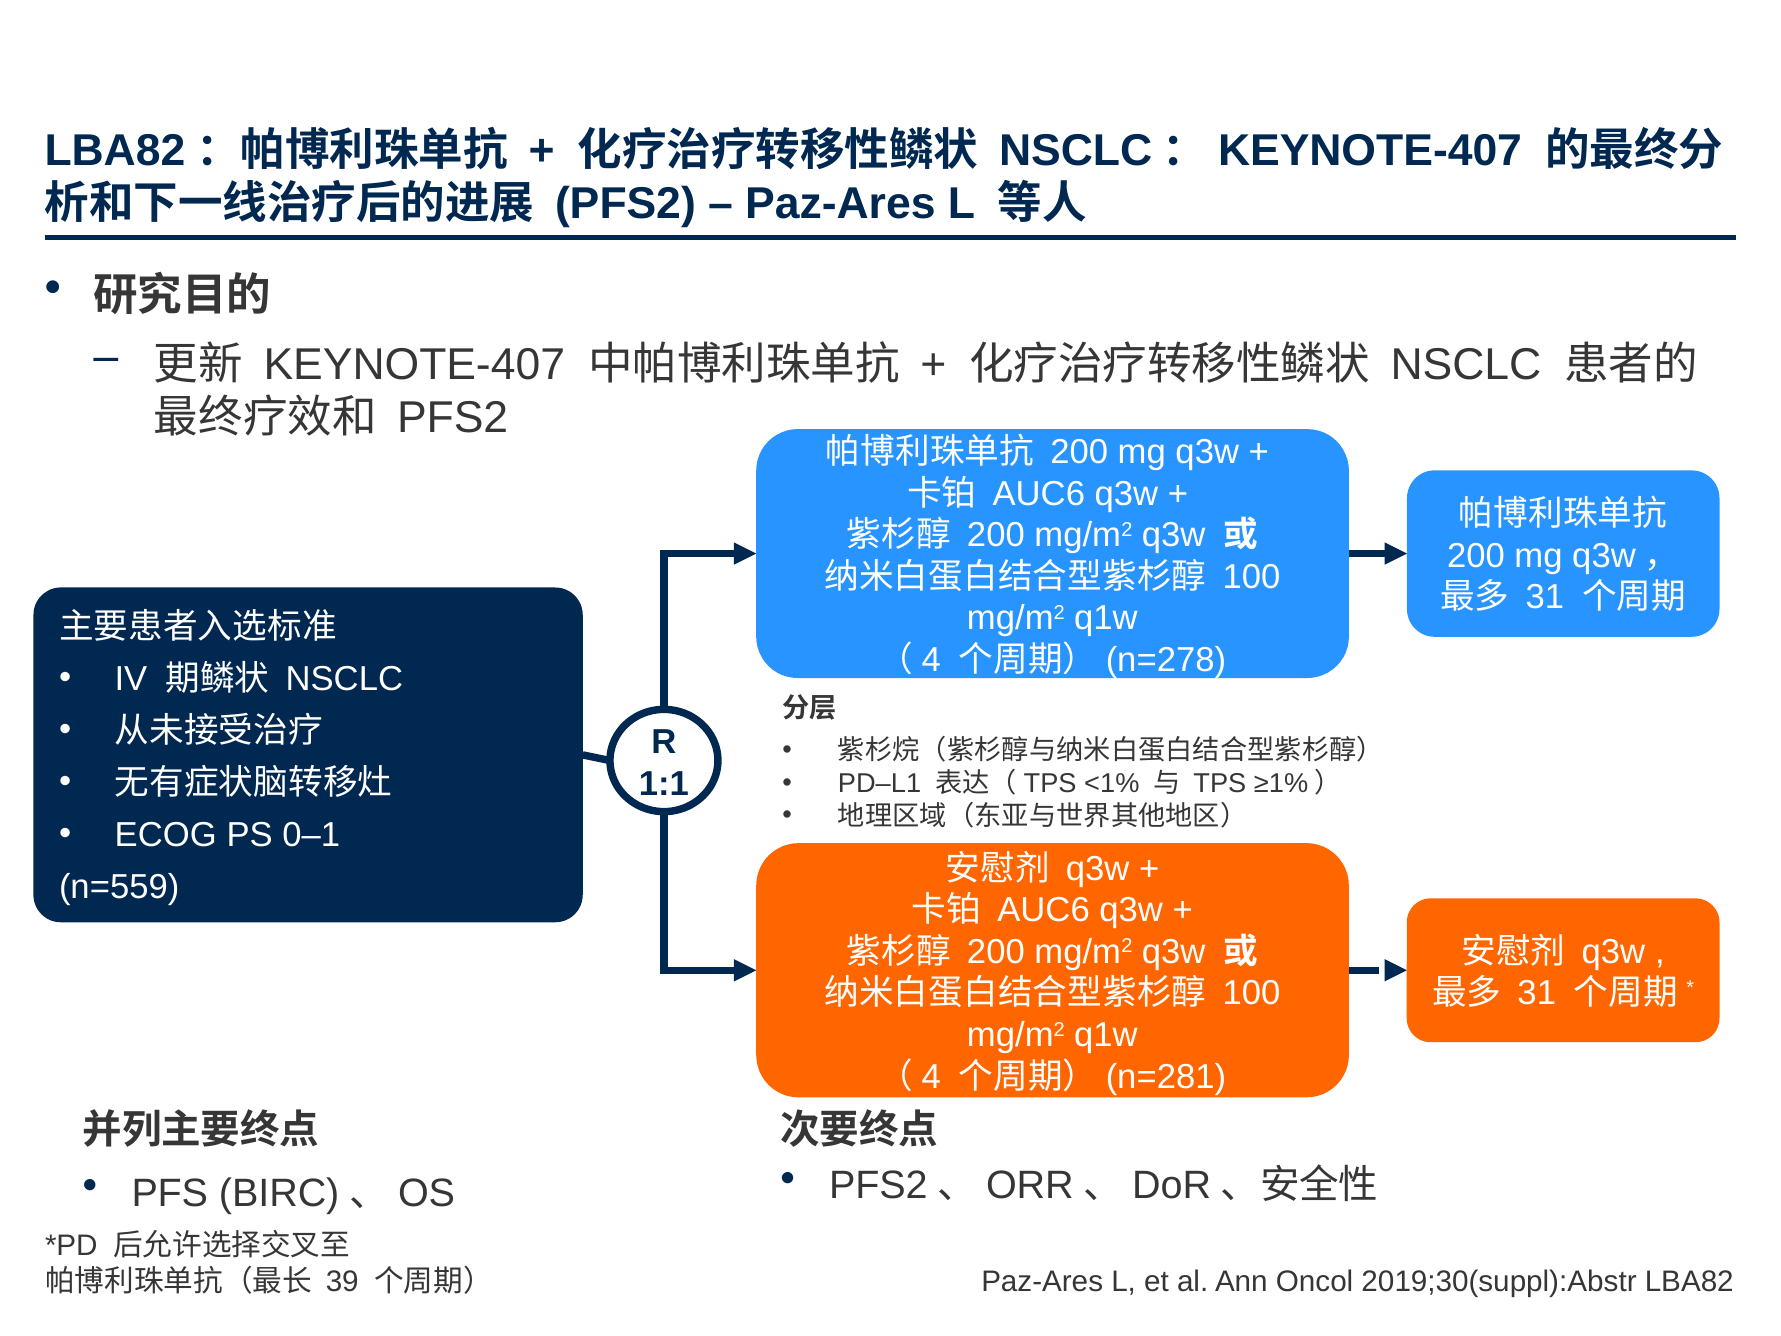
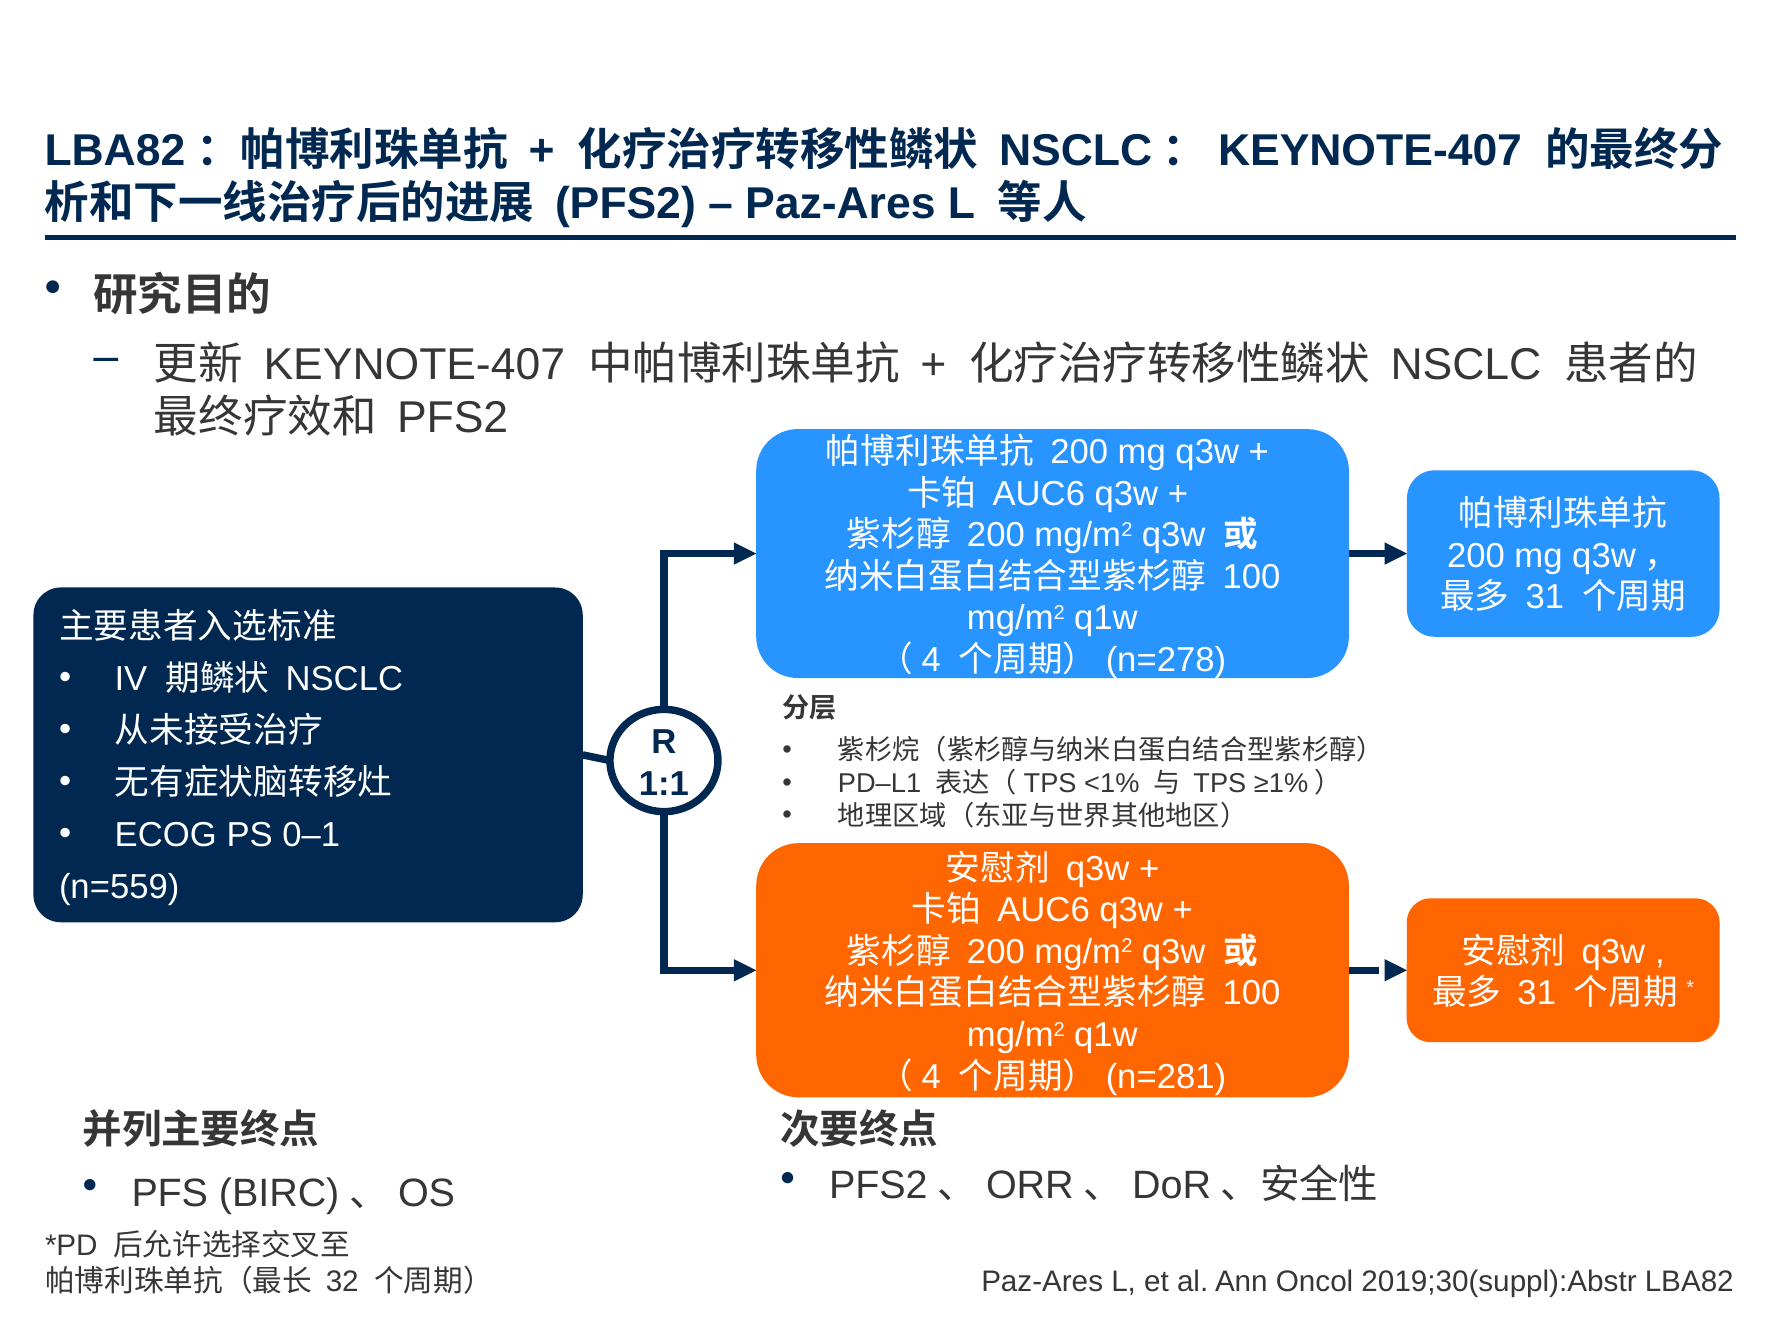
39: 39 -> 32
